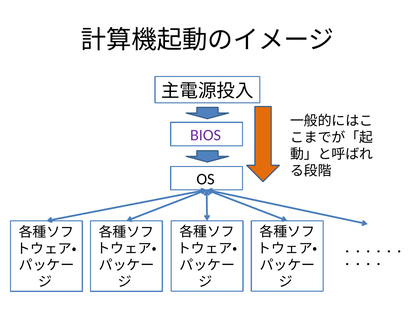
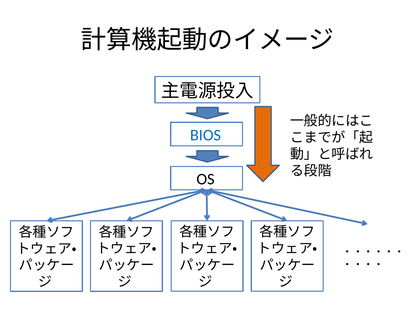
BIOS colour: purple -> blue
